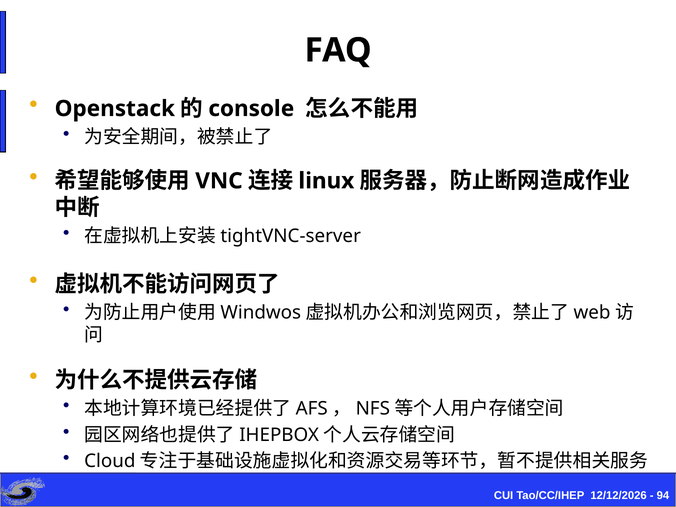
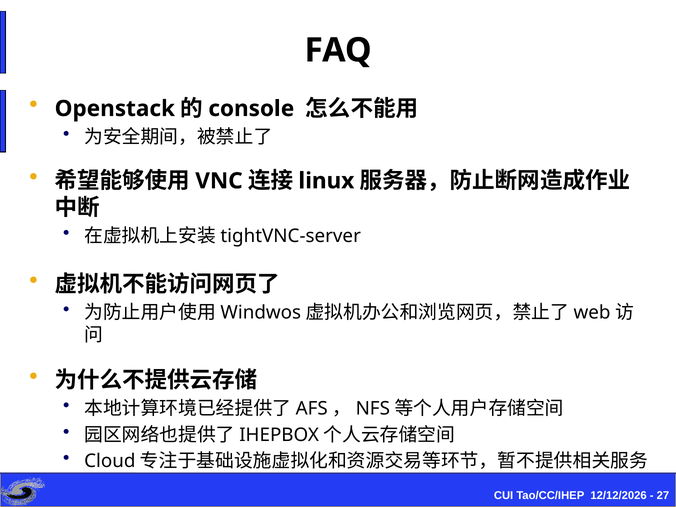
94: 94 -> 27
